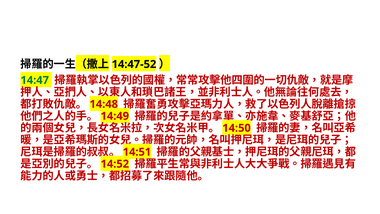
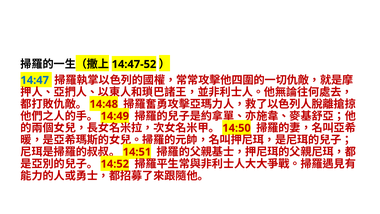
14:47 colour: green -> blue
